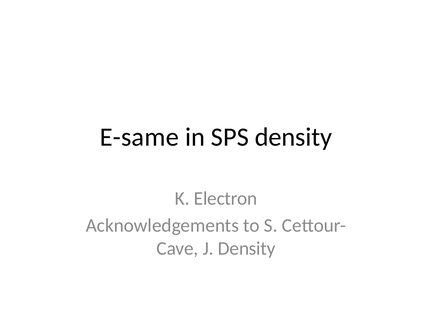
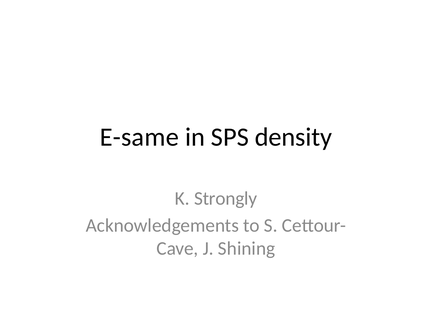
Electron: Electron -> Strongly
J Density: Density -> Shining
